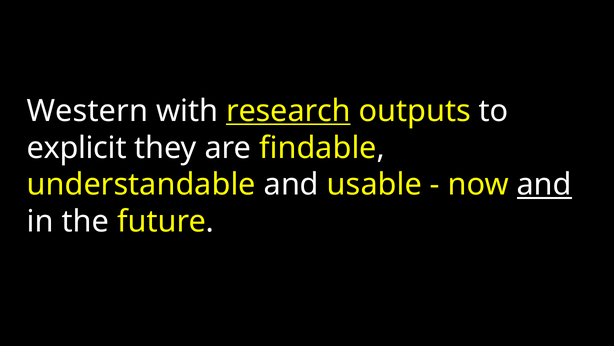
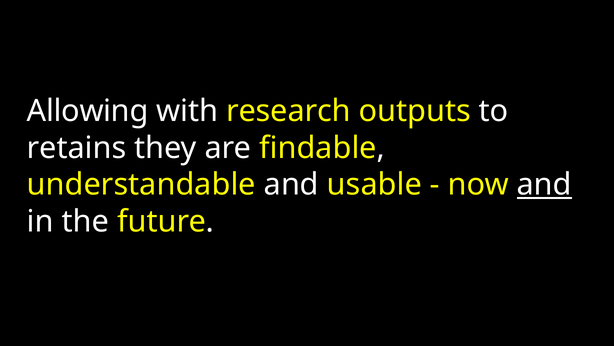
Western: Western -> Allowing
research underline: present -> none
explicit: explicit -> retains
